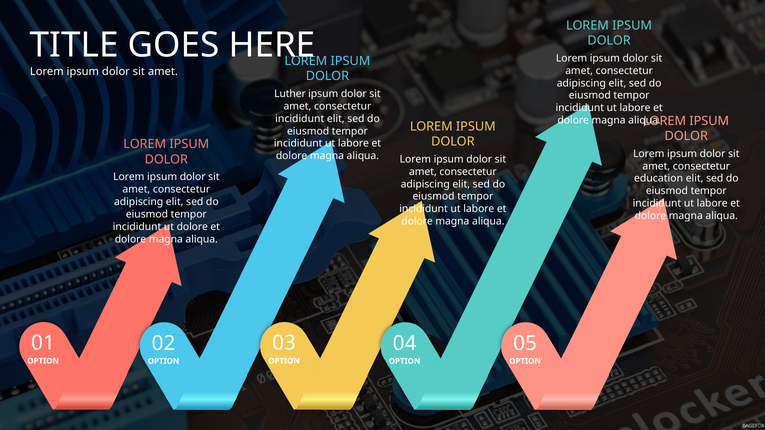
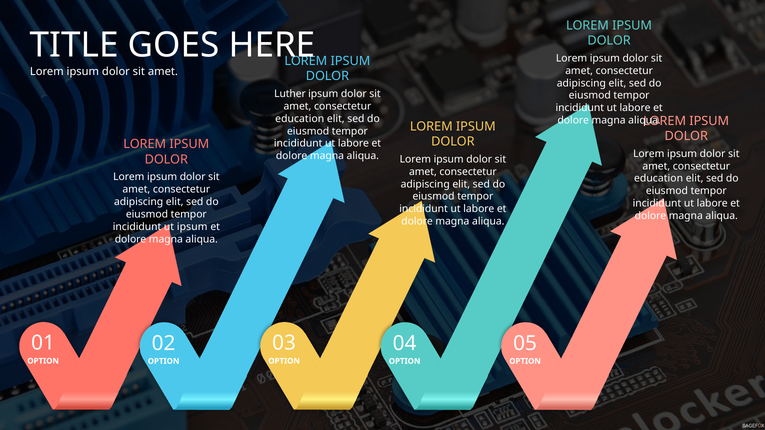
incididunt at (300, 119): incididunt -> education
ut dolore: dolore -> ipsum
